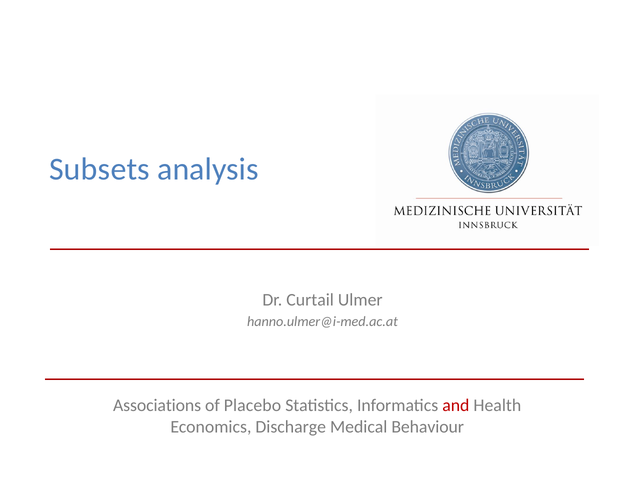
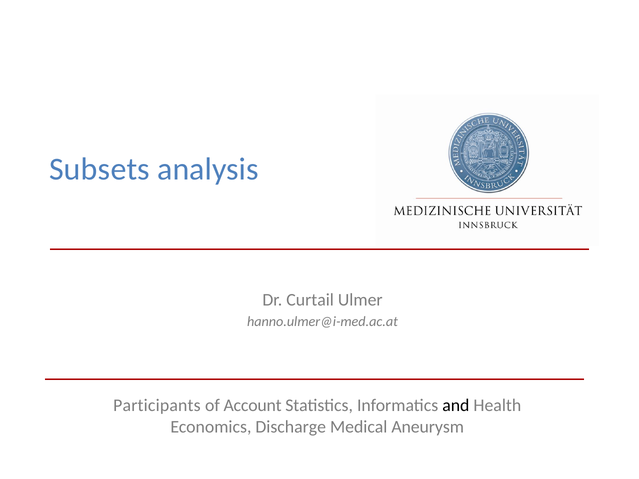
Associations: Associations -> Participants
Placebo: Placebo -> Account
and colour: red -> black
Behaviour: Behaviour -> Aneurysm
